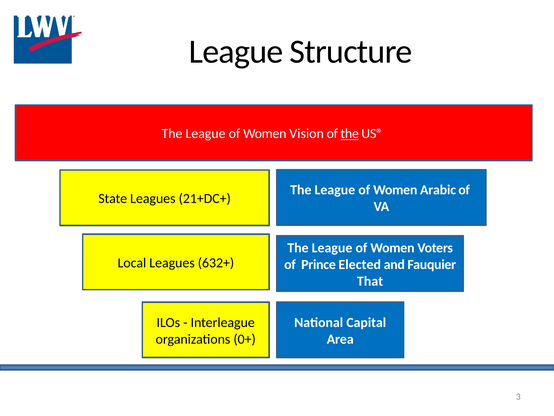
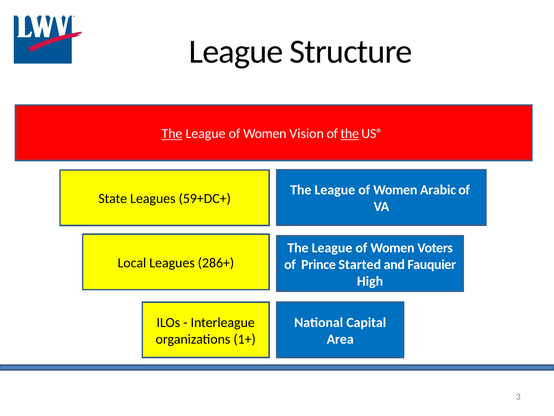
The at (172, 134) underline: none -> present
21+DC+: 21+DC+ -> 59+DC+
632+: 632+ -> 286+
Elected: Elected -> Started
That: That -> High
0+: 0+ -> 1+
